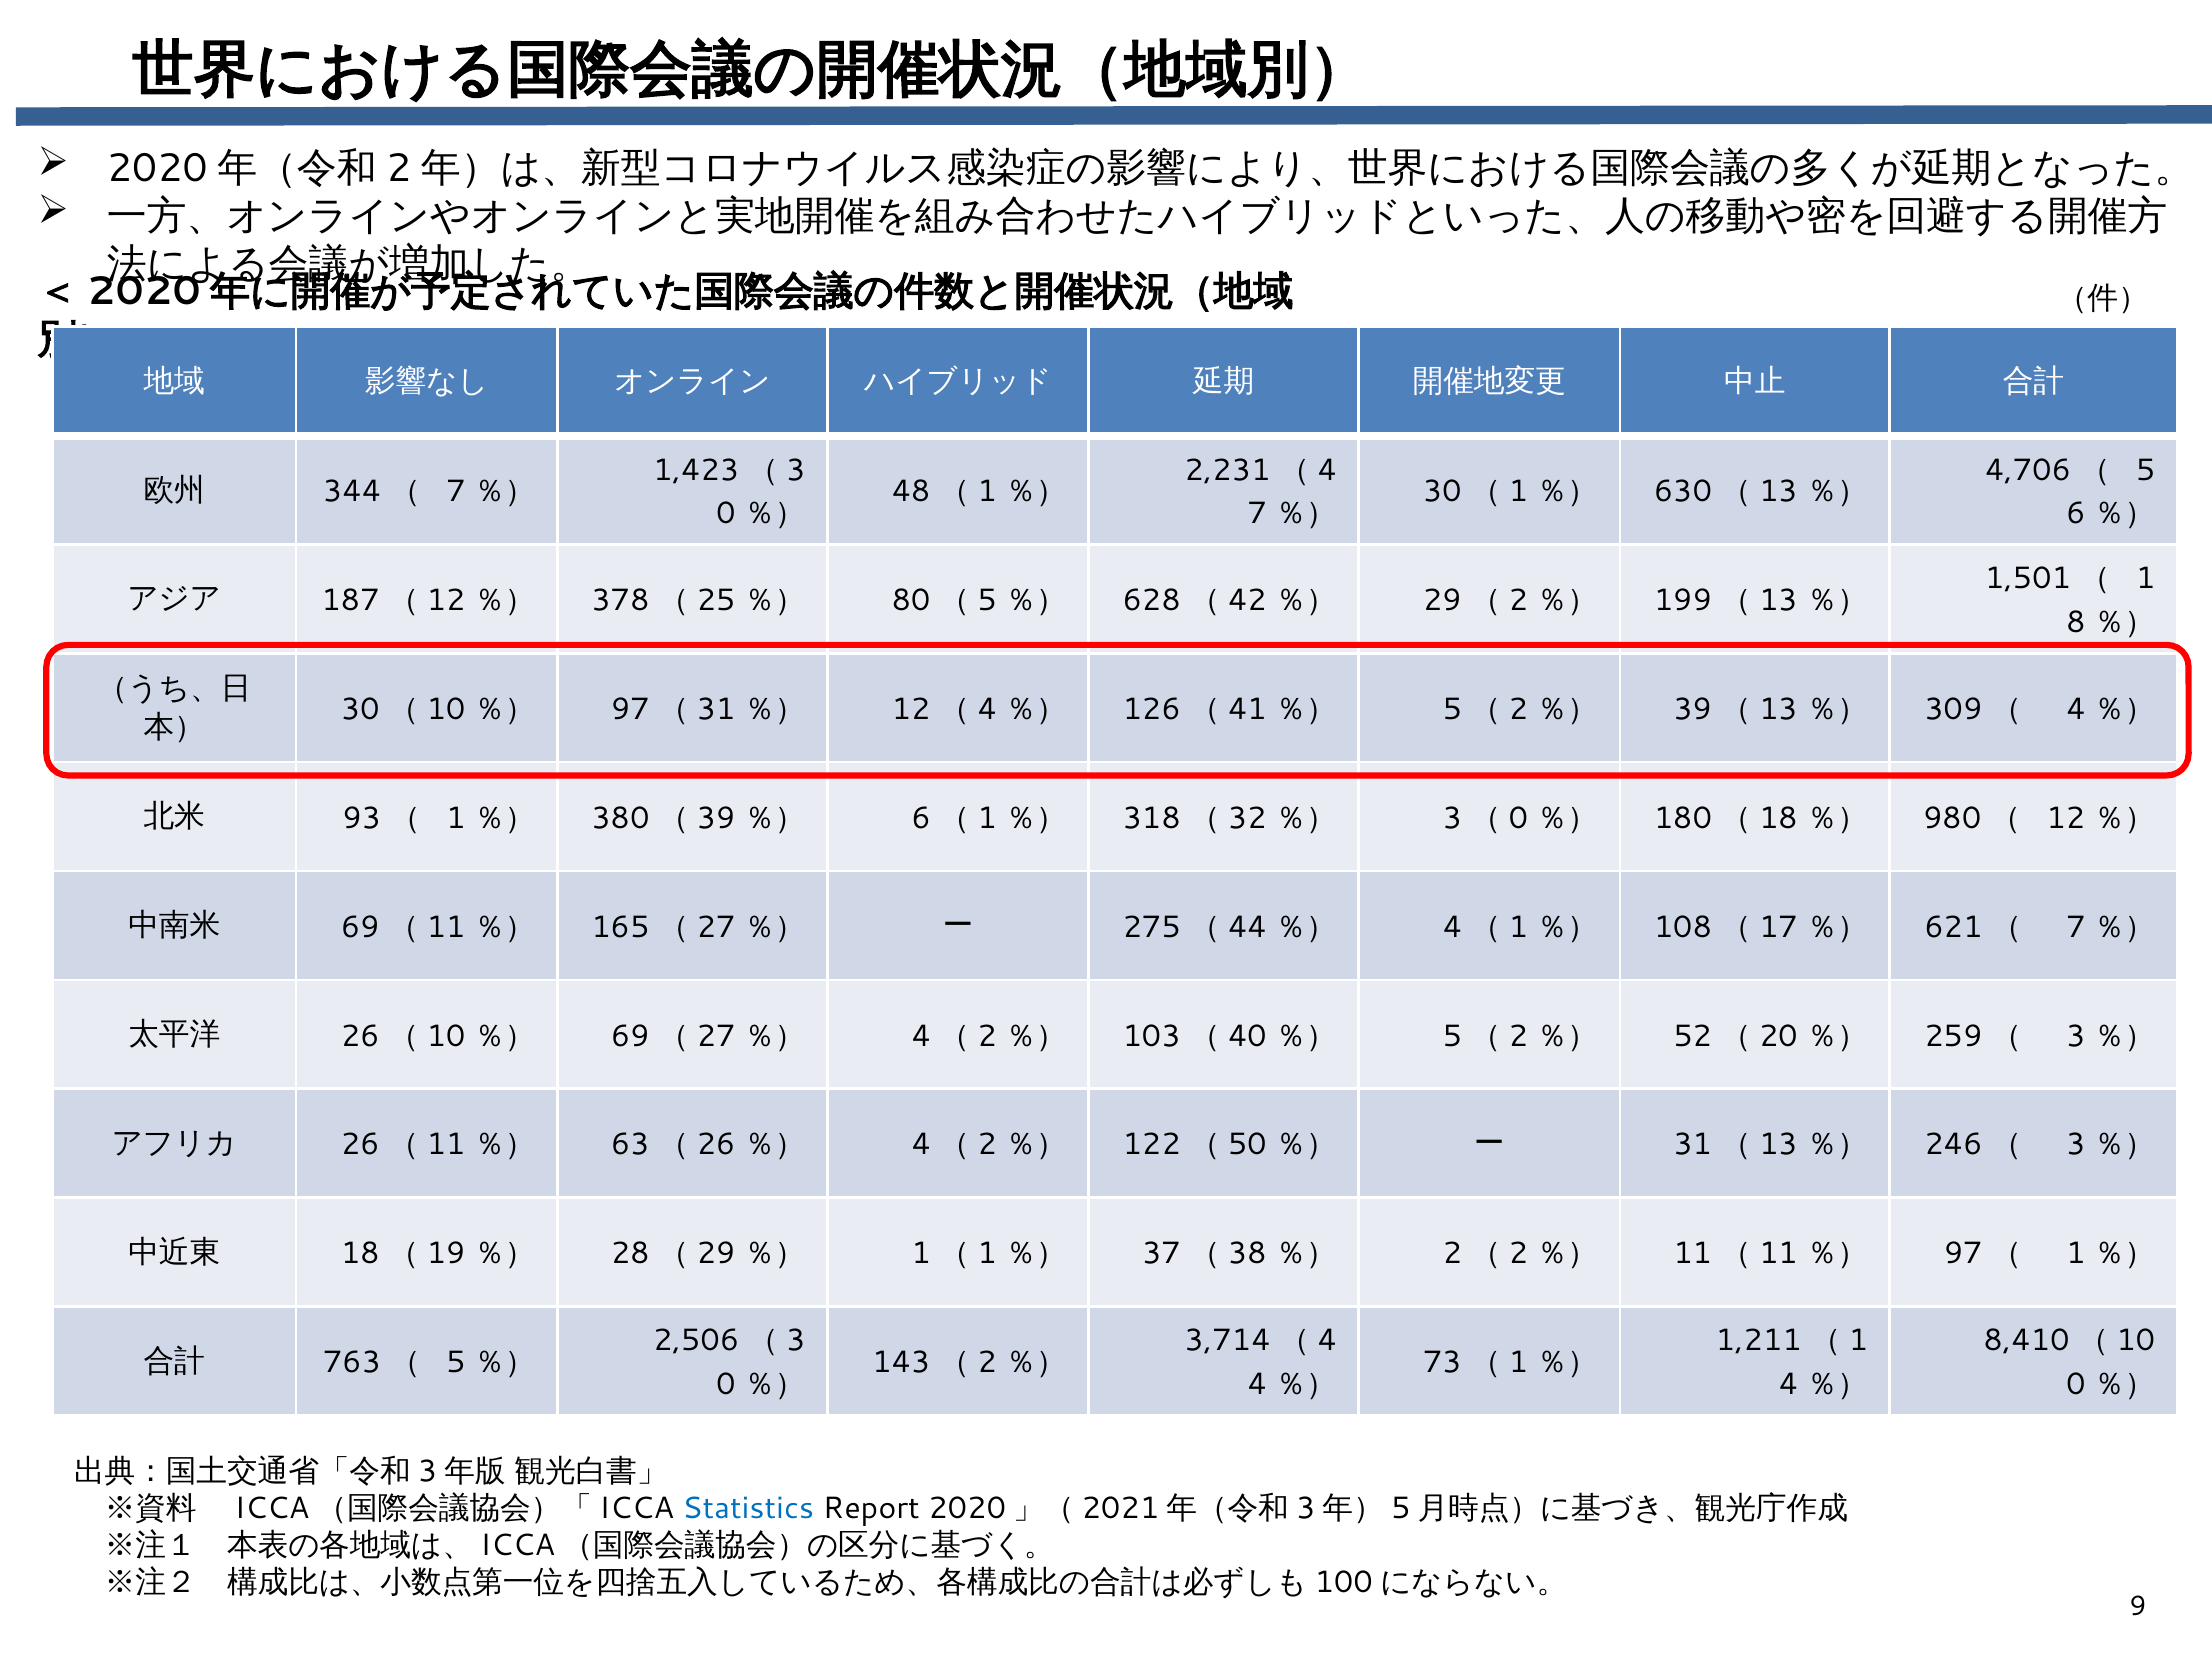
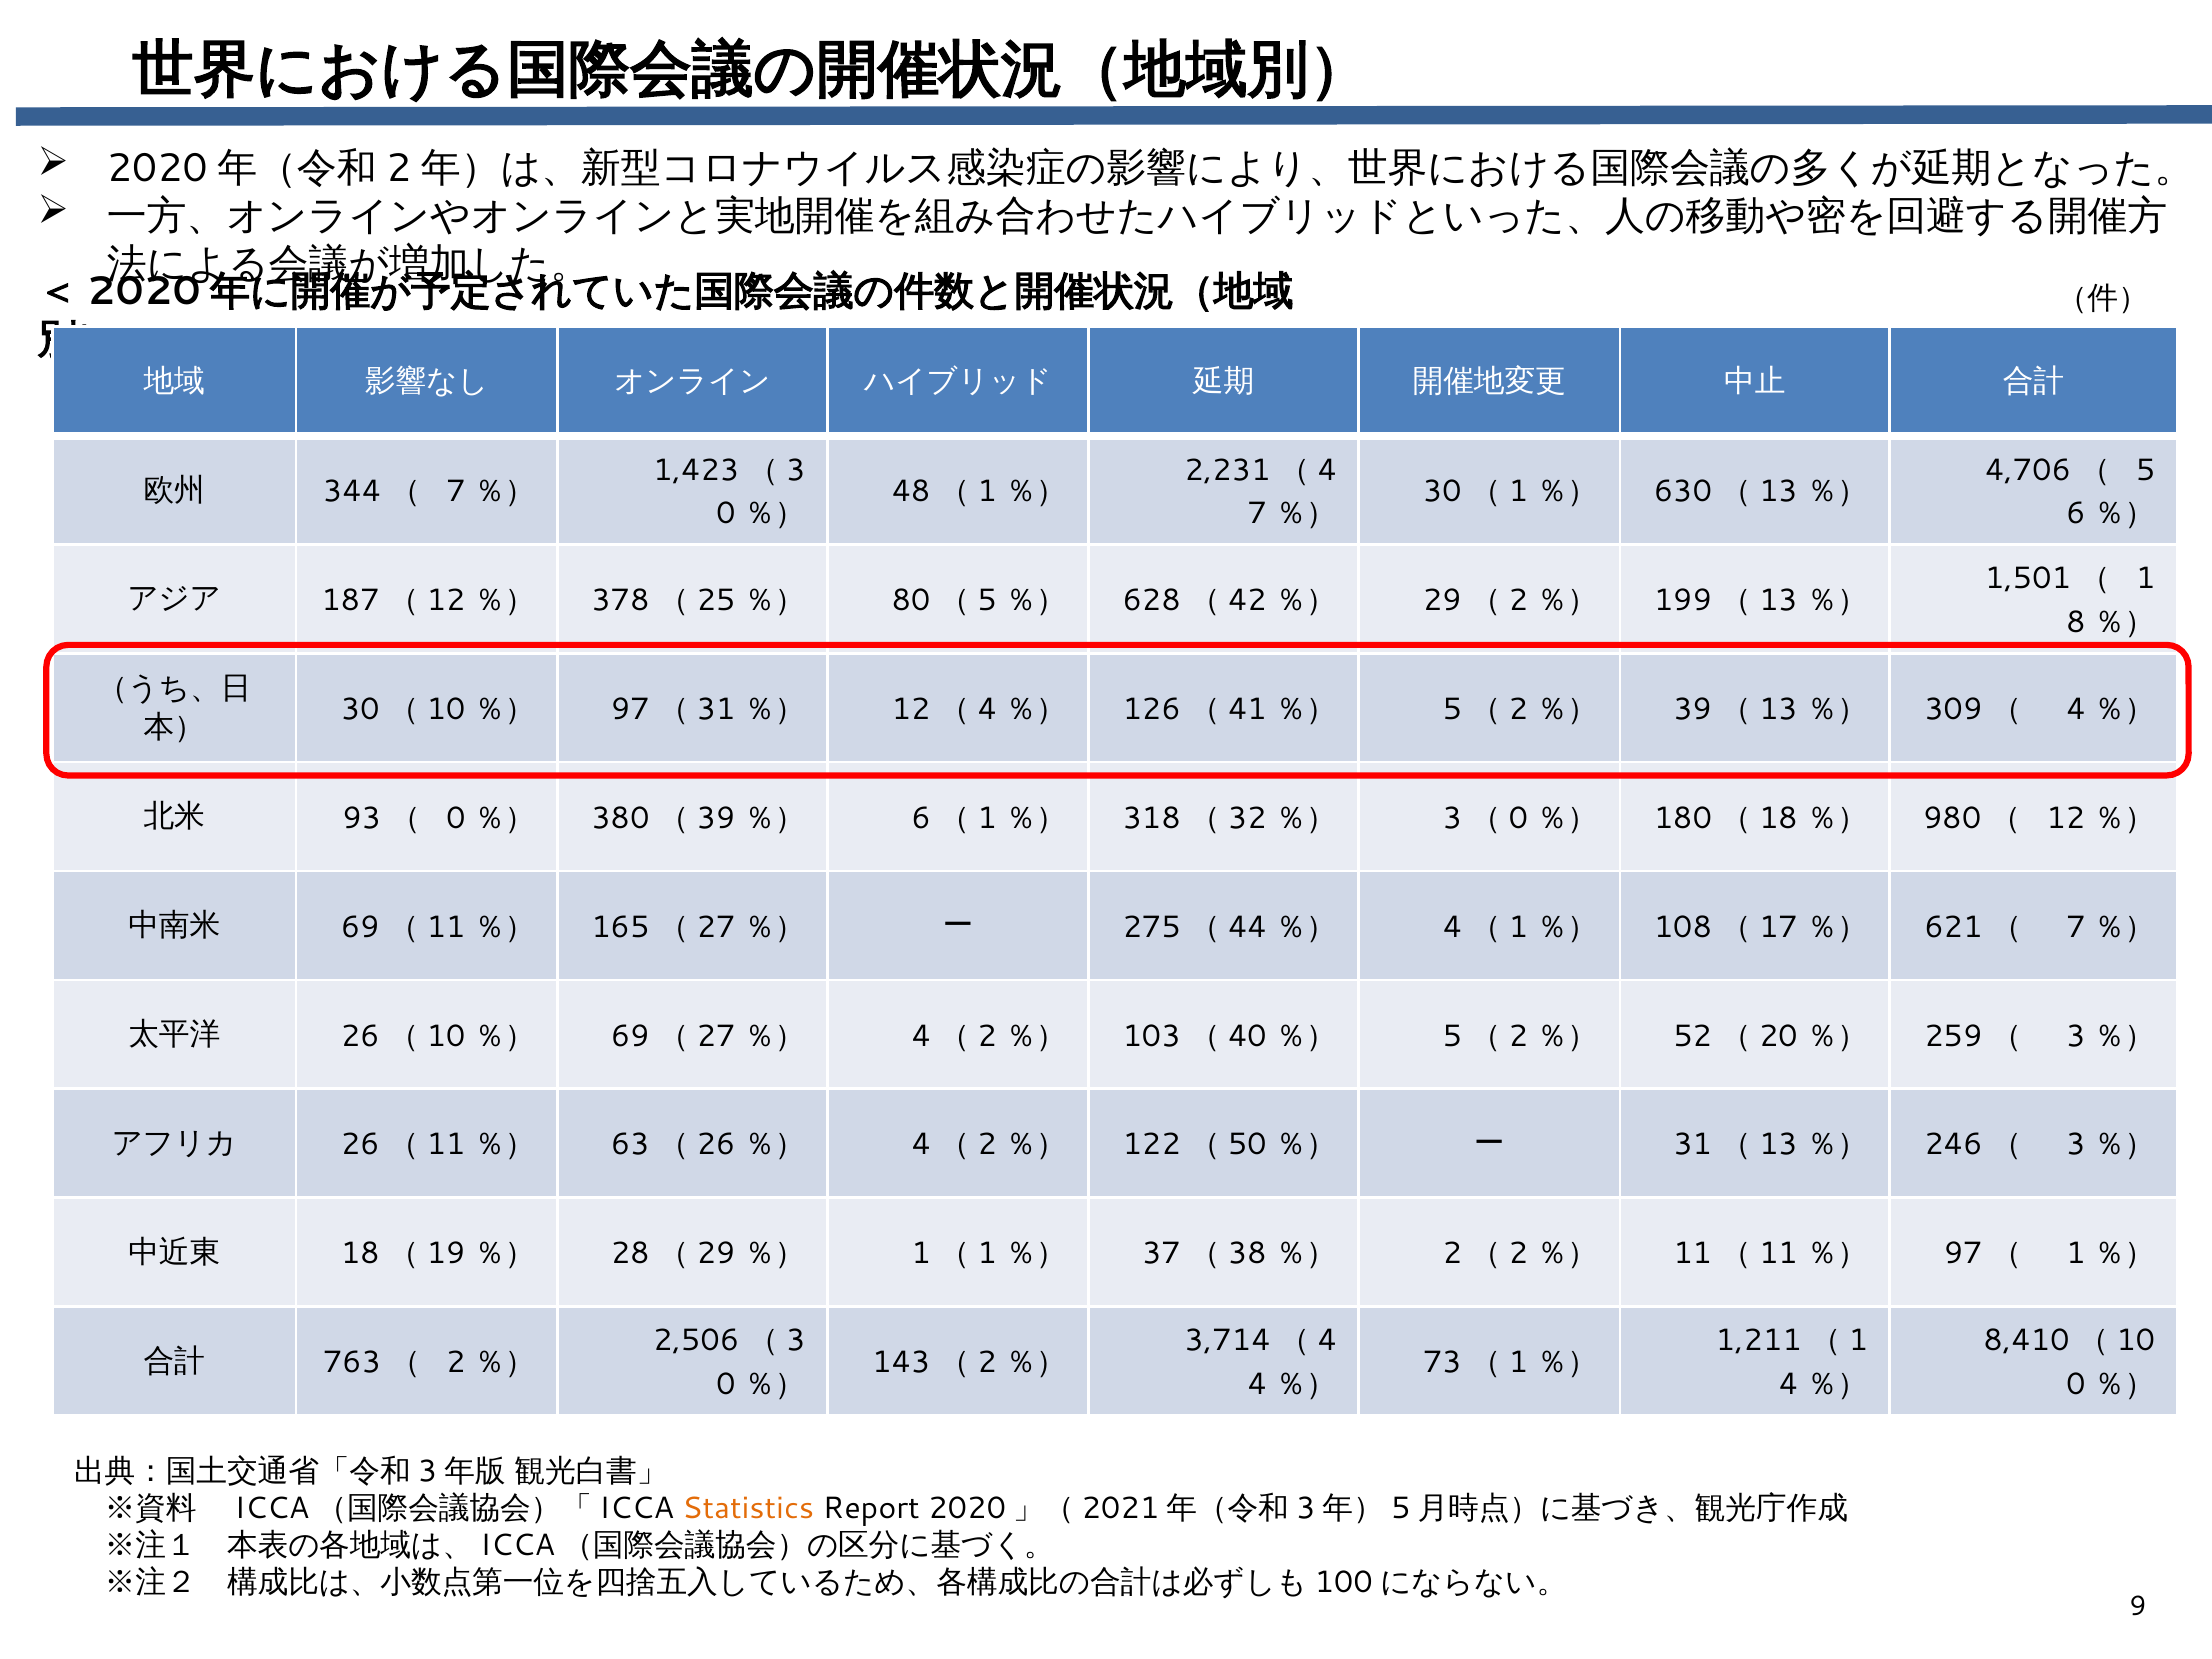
1 at (456, 818): 1 -> 0
5 at (456, 1363): 5 -> 2
Statistics colour: blue -> orange
